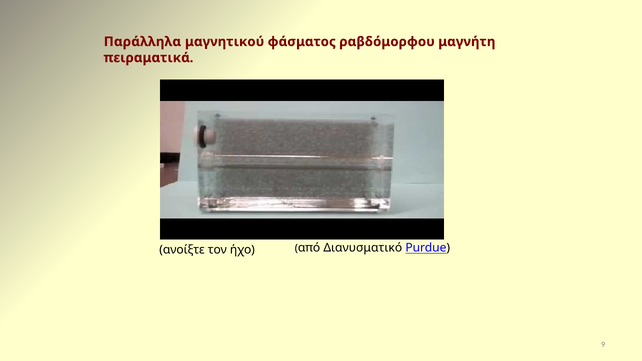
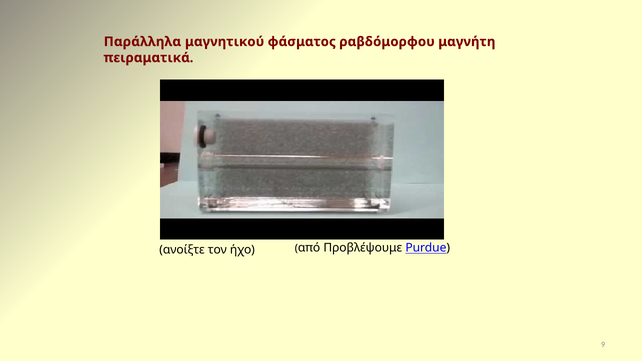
Διανυσματικό: Διανυσματικό -> Προβλέψουμε
